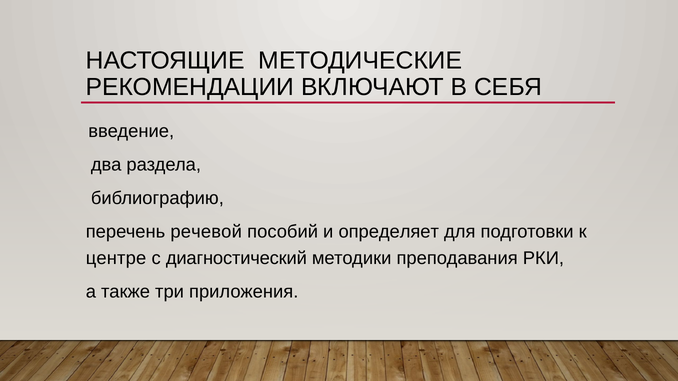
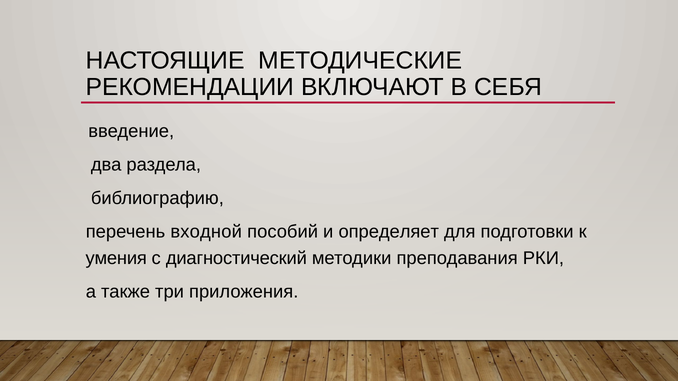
речевой: речевой -> входной
центре: центре -> умения
